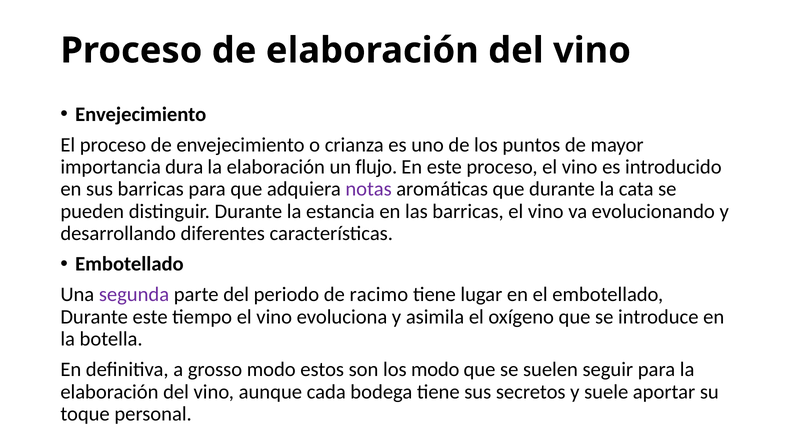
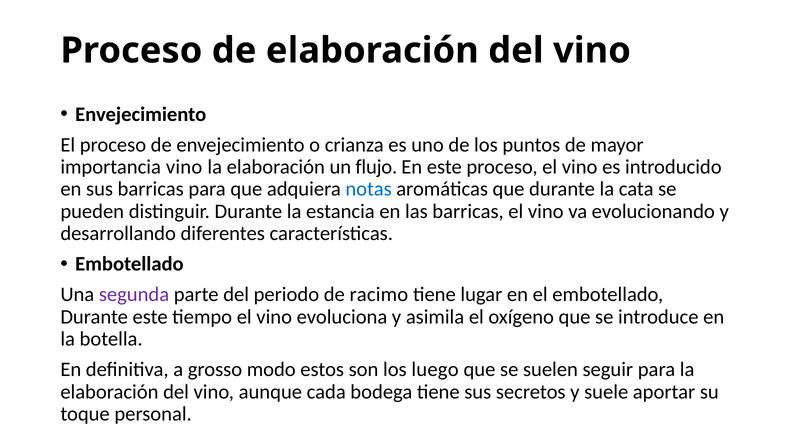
importancia dura: dura -> vino
notas colour: purple -> blue
los modo: modo -> luego
